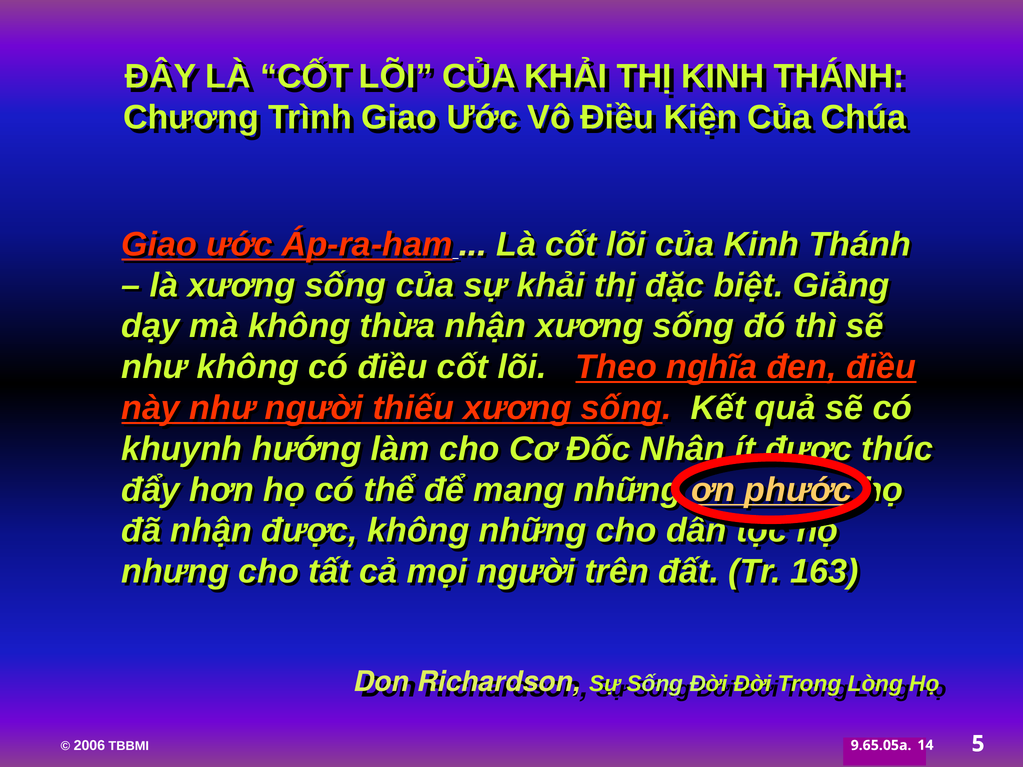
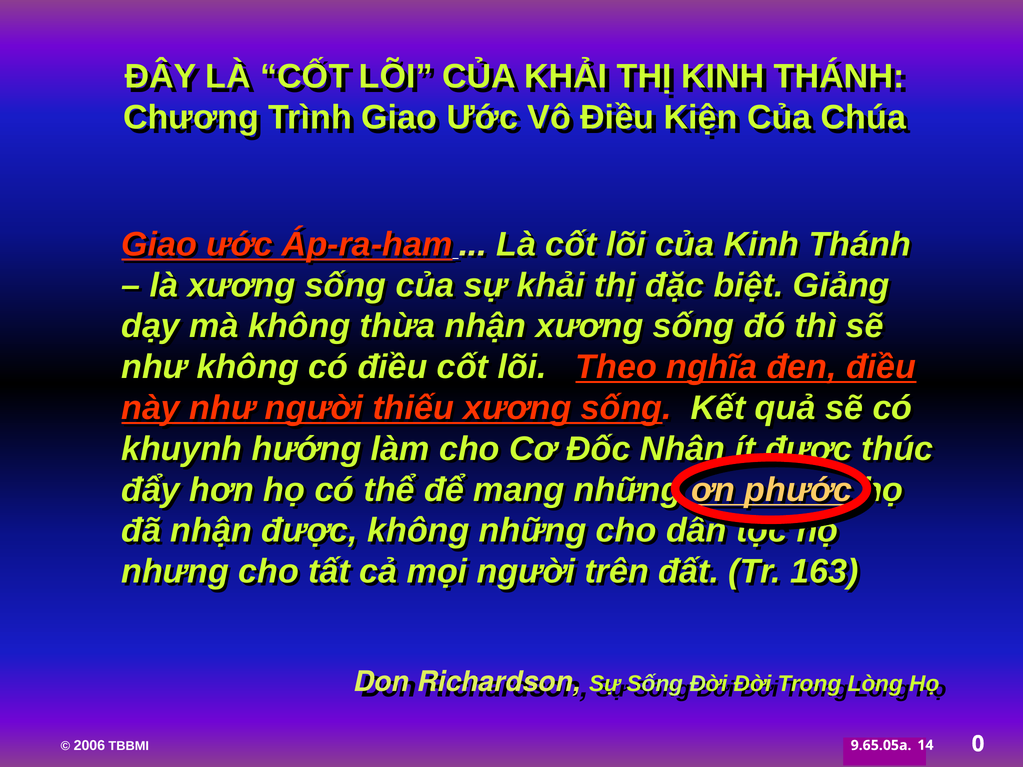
5: 5 -> 0
